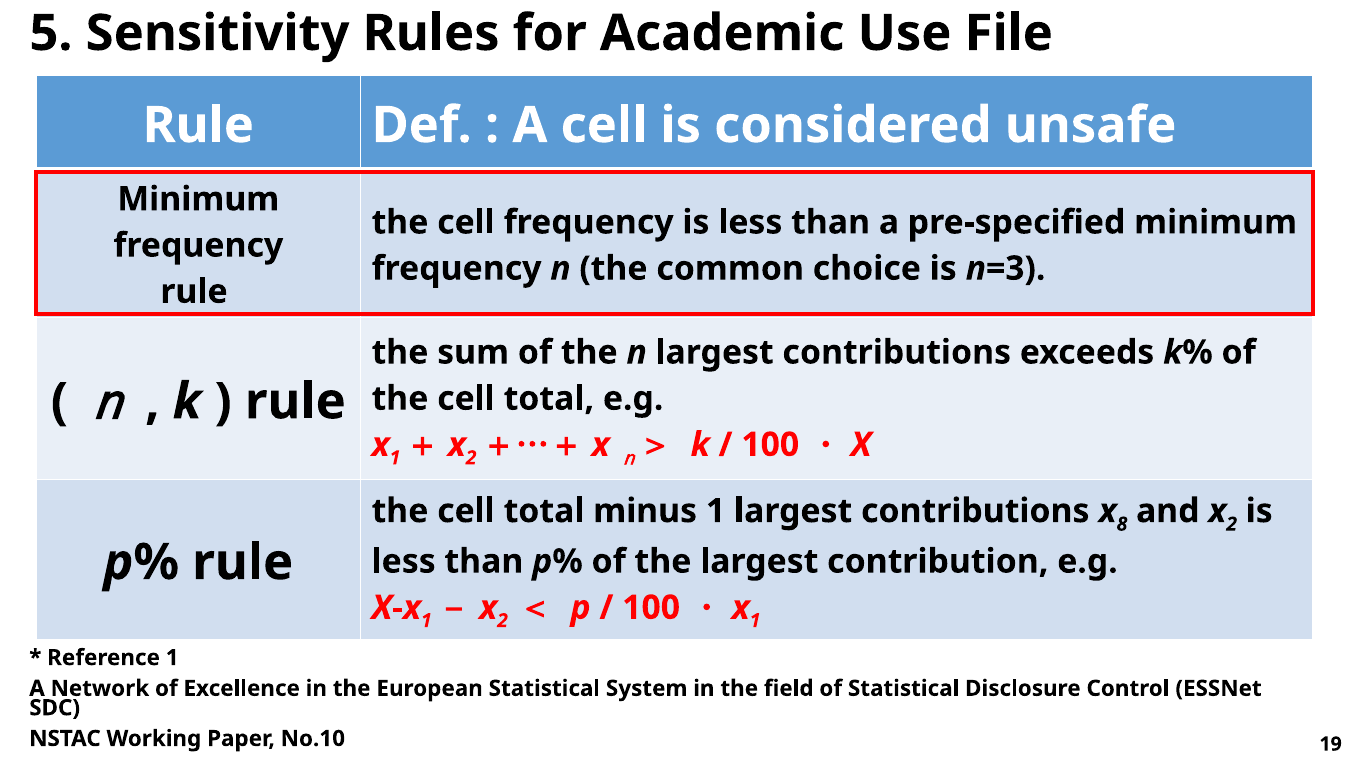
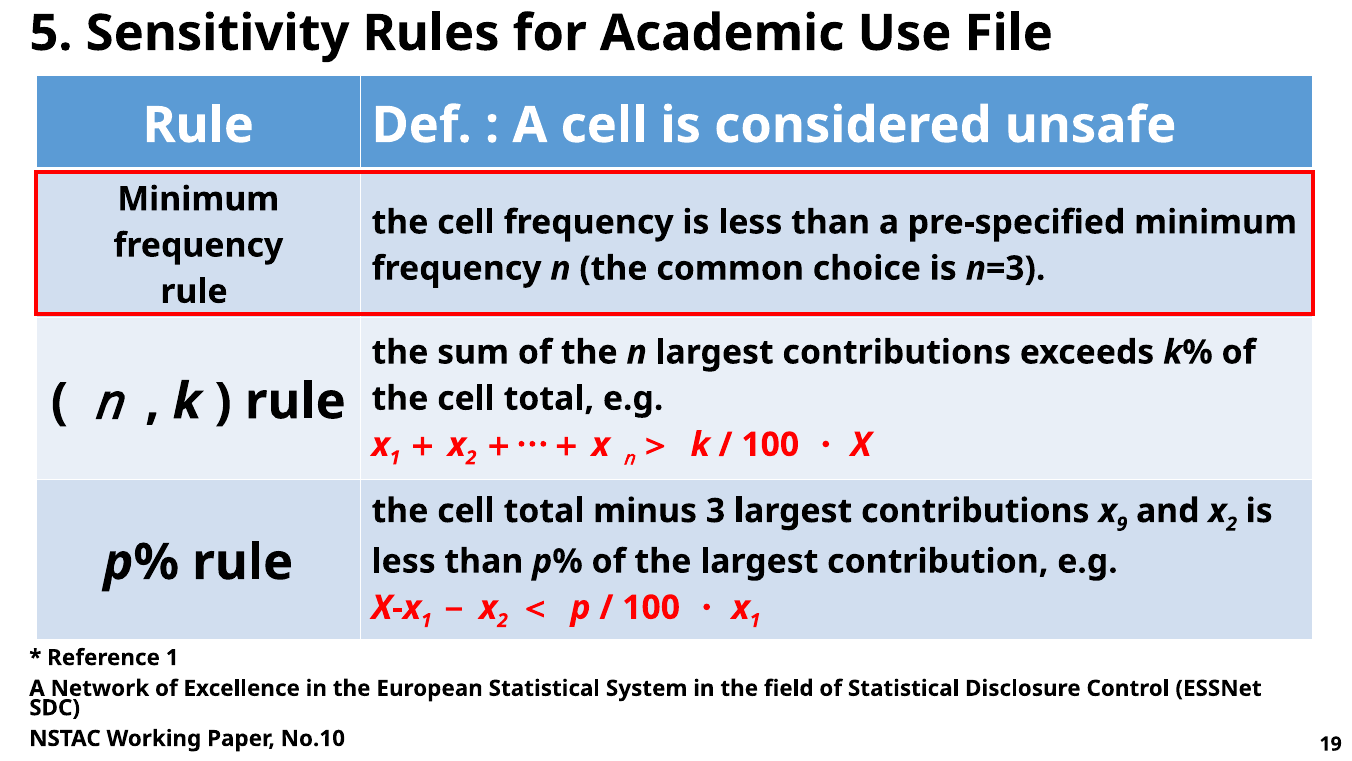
minus 1: 1 -> 3
8: 8 -> 9
